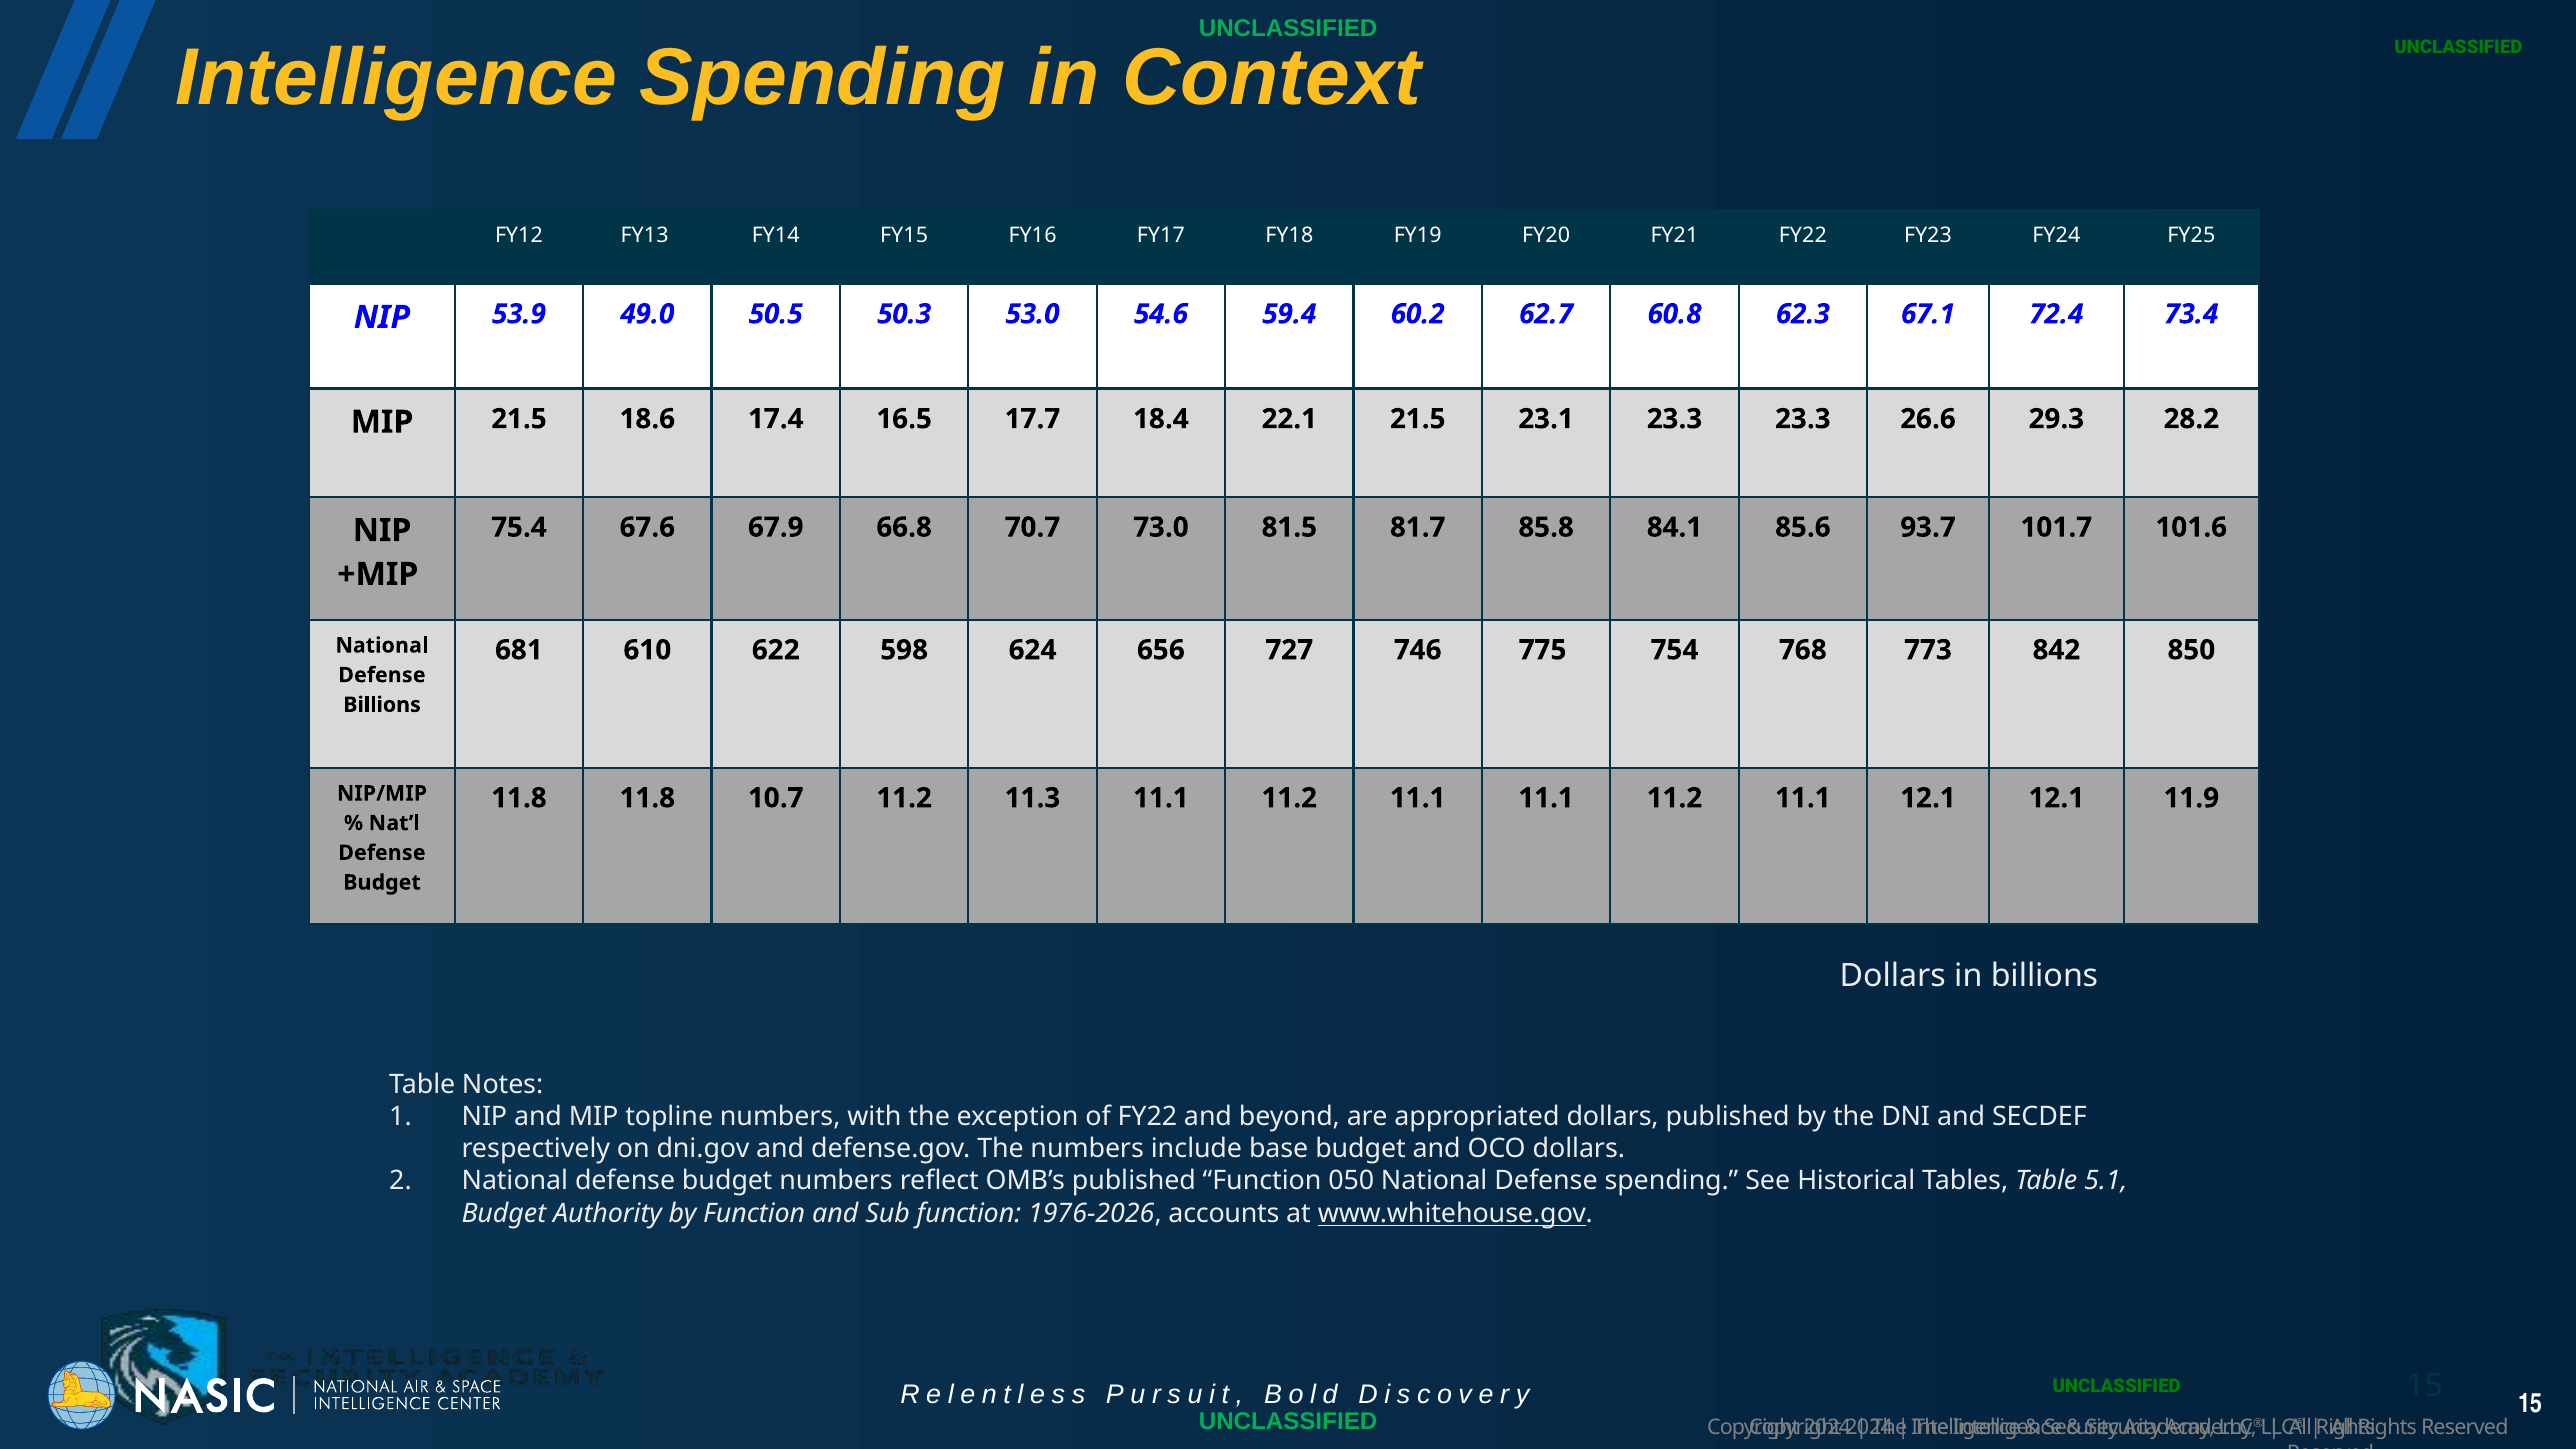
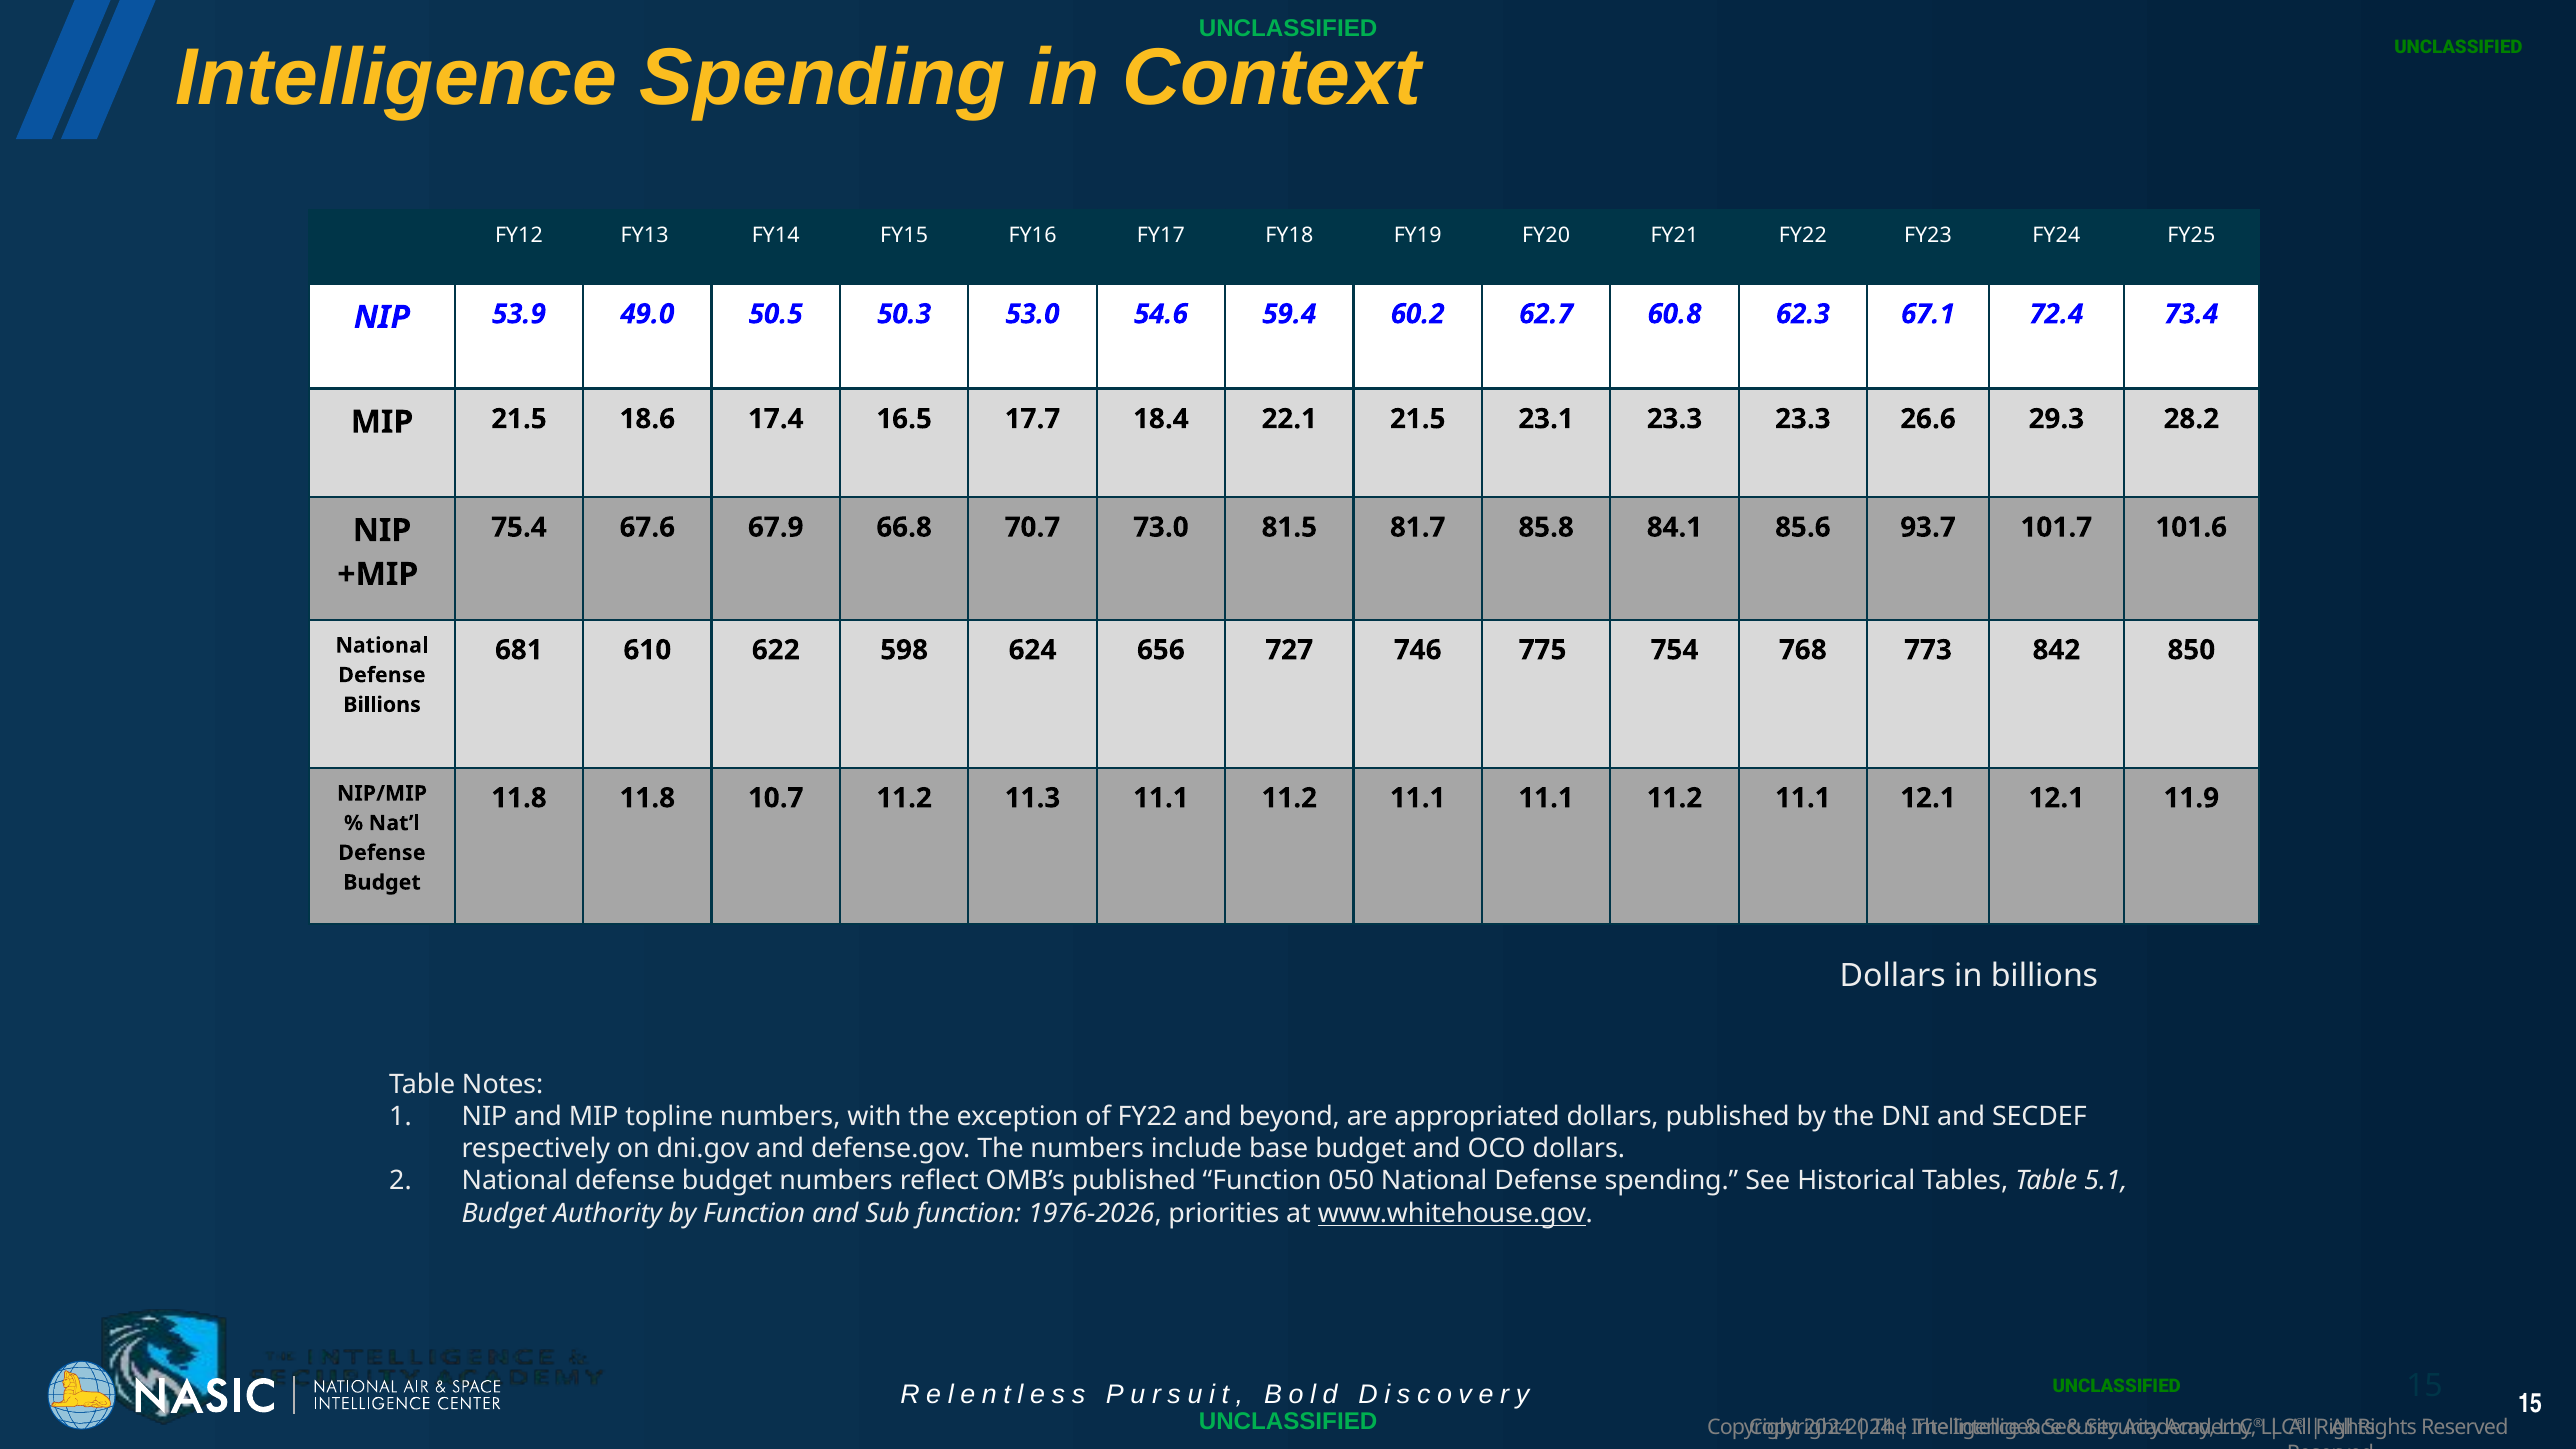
accounts: accounts -> priorities
